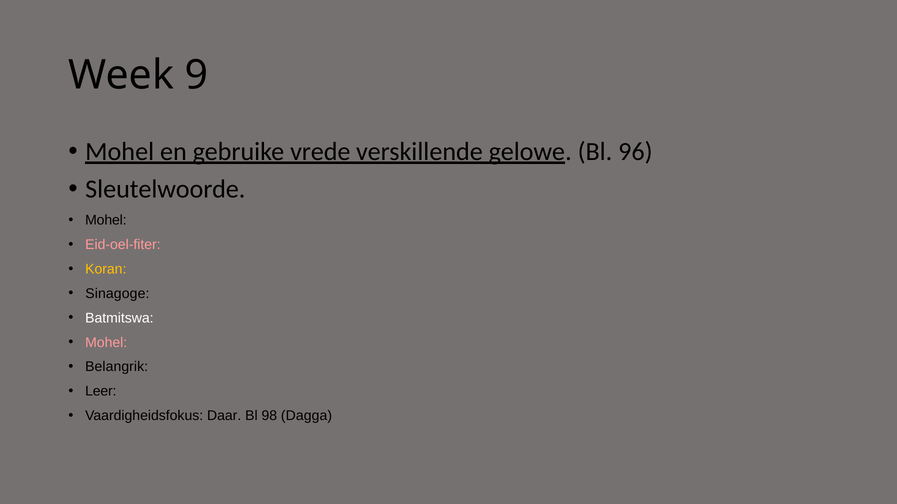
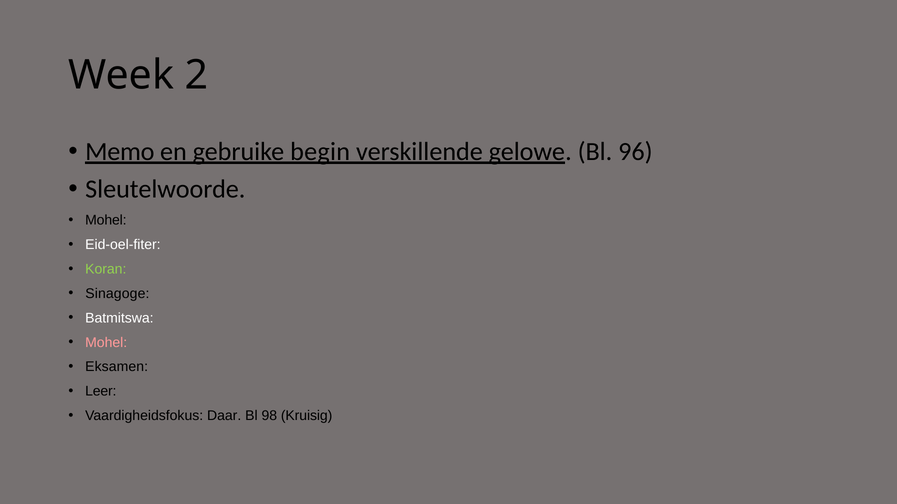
9: 9 -> 2
Mohel at (120, 152): Mohel -> Memo
vrede: vrede -> begin
Eid-oel-fiter colour: pink -> white
Koran colour: yellow -> light green
Belangrik: Belangrik -> Eksamen
Dagga: Dagga -> Kruisig
